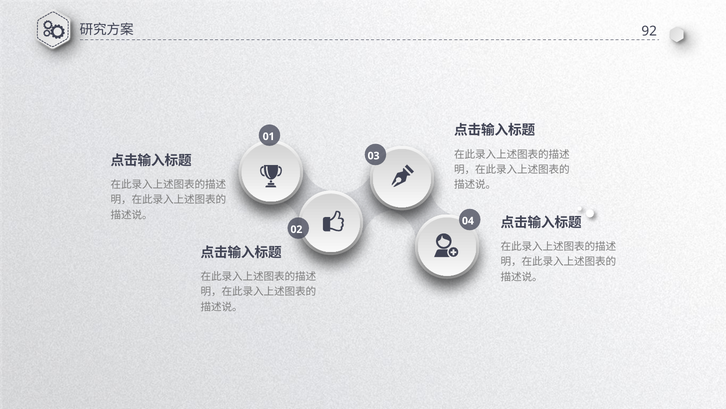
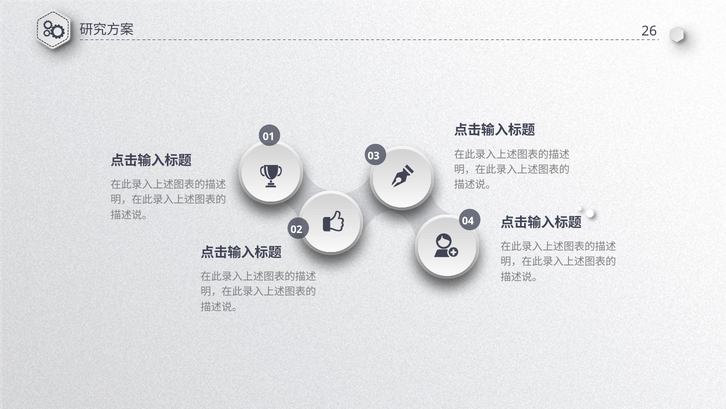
92: 92 -> 26
